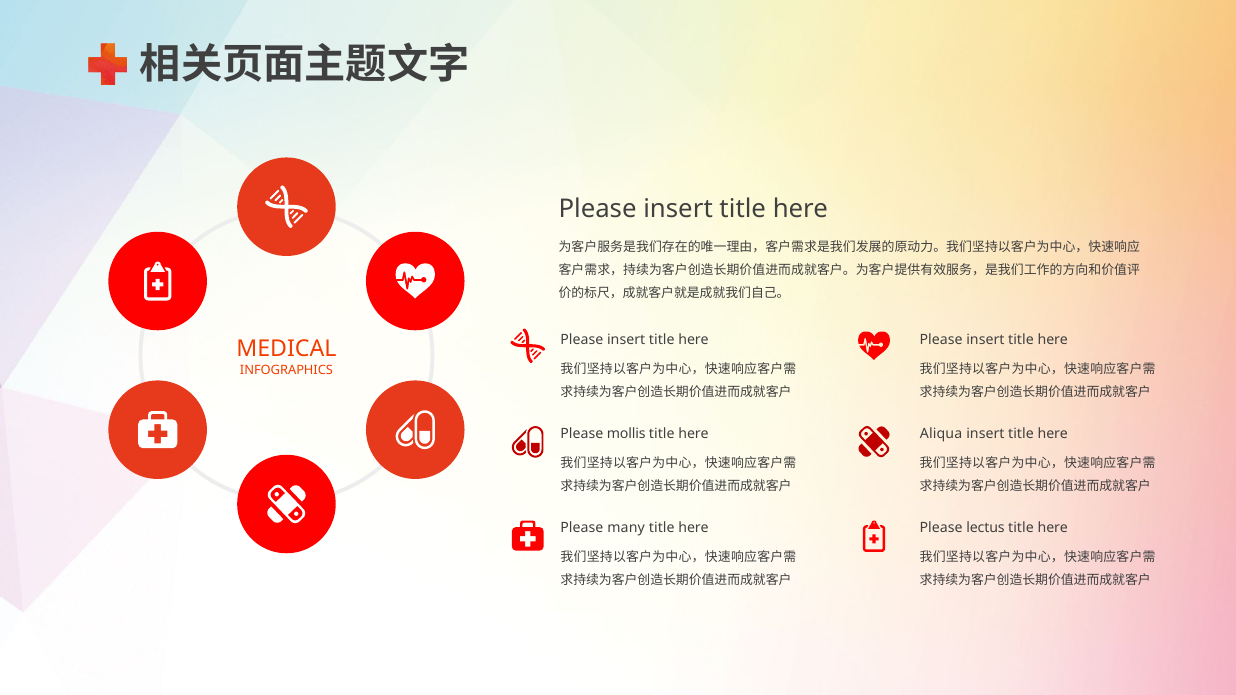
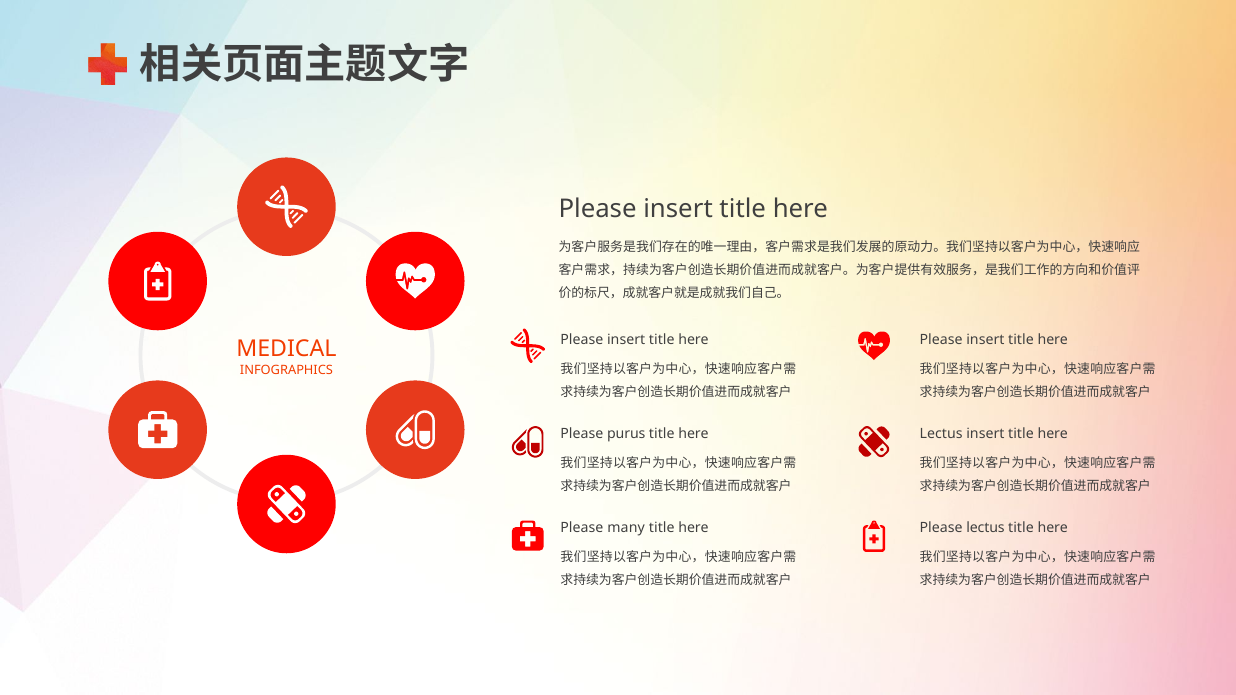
mollis: mollis -> purus
Aliqua at (941, 434): Aliqua -> Lectus
